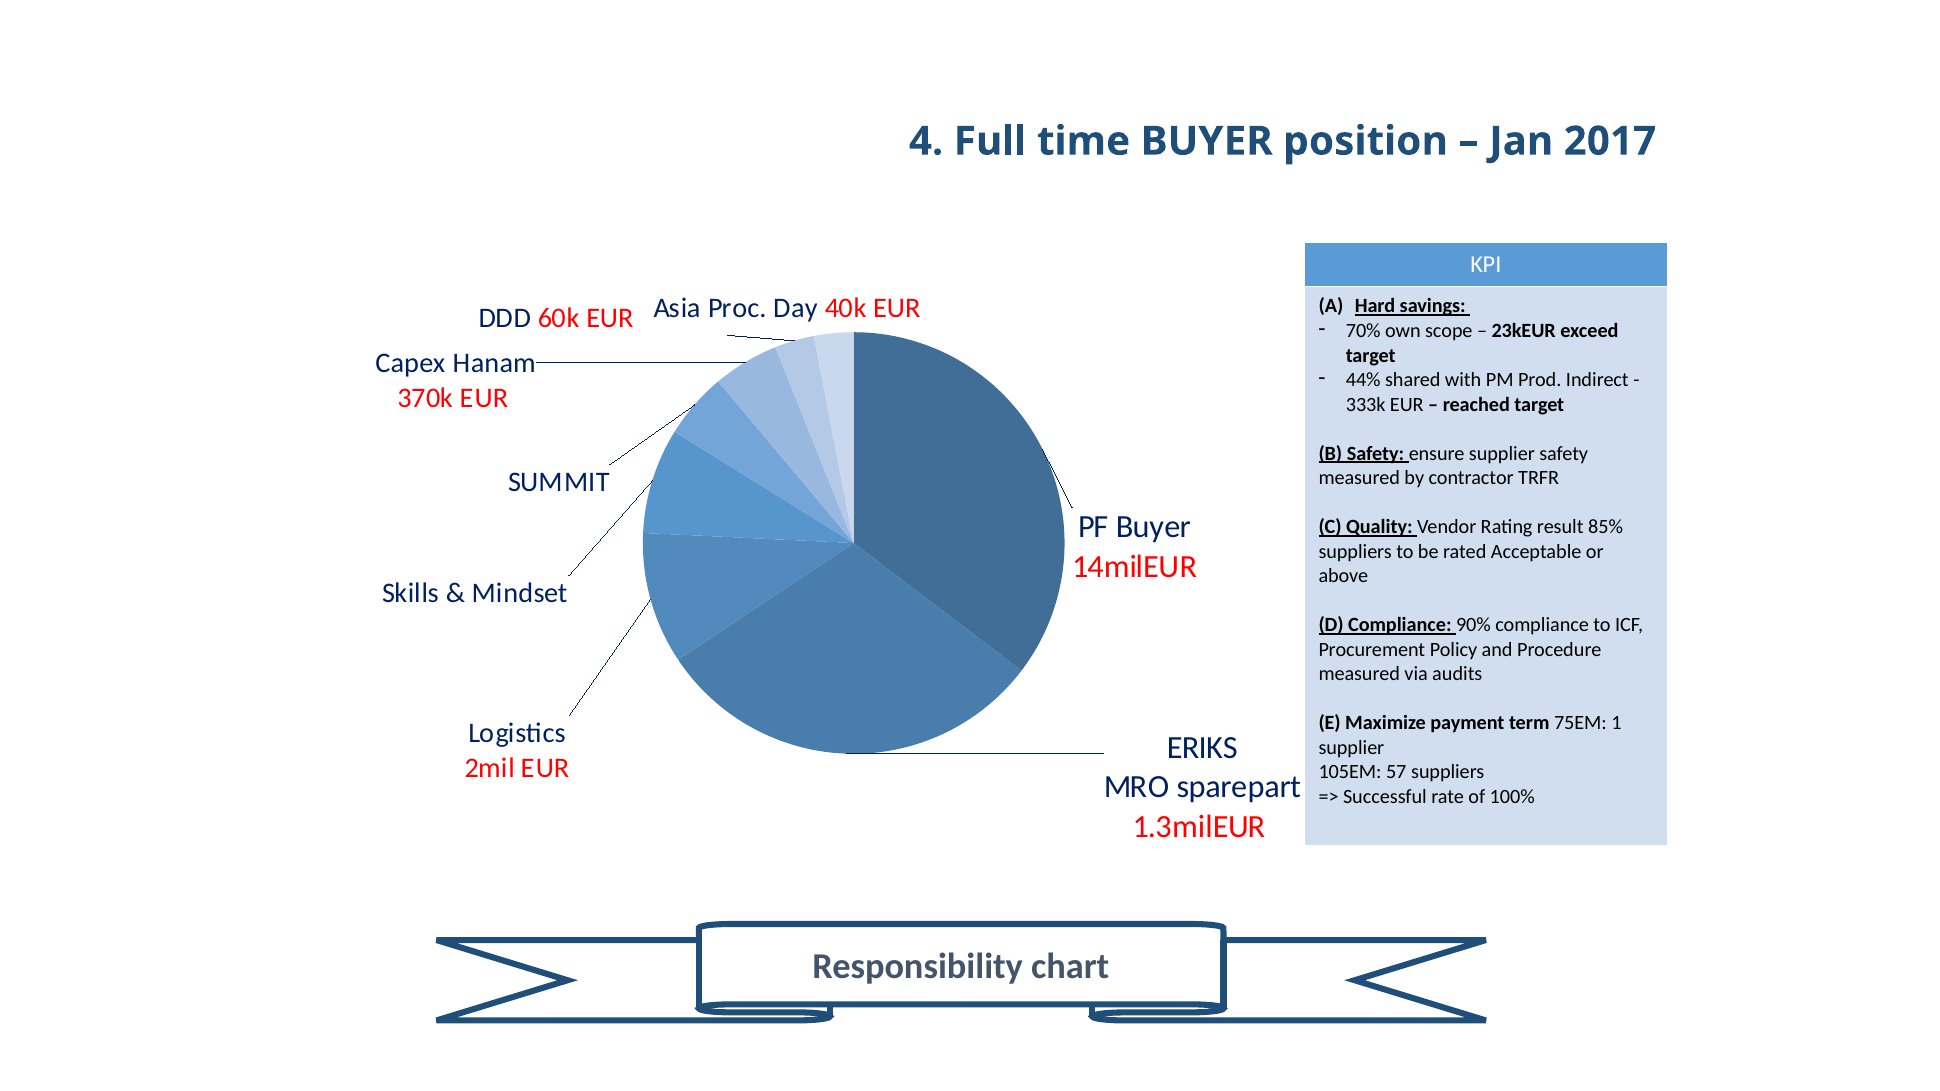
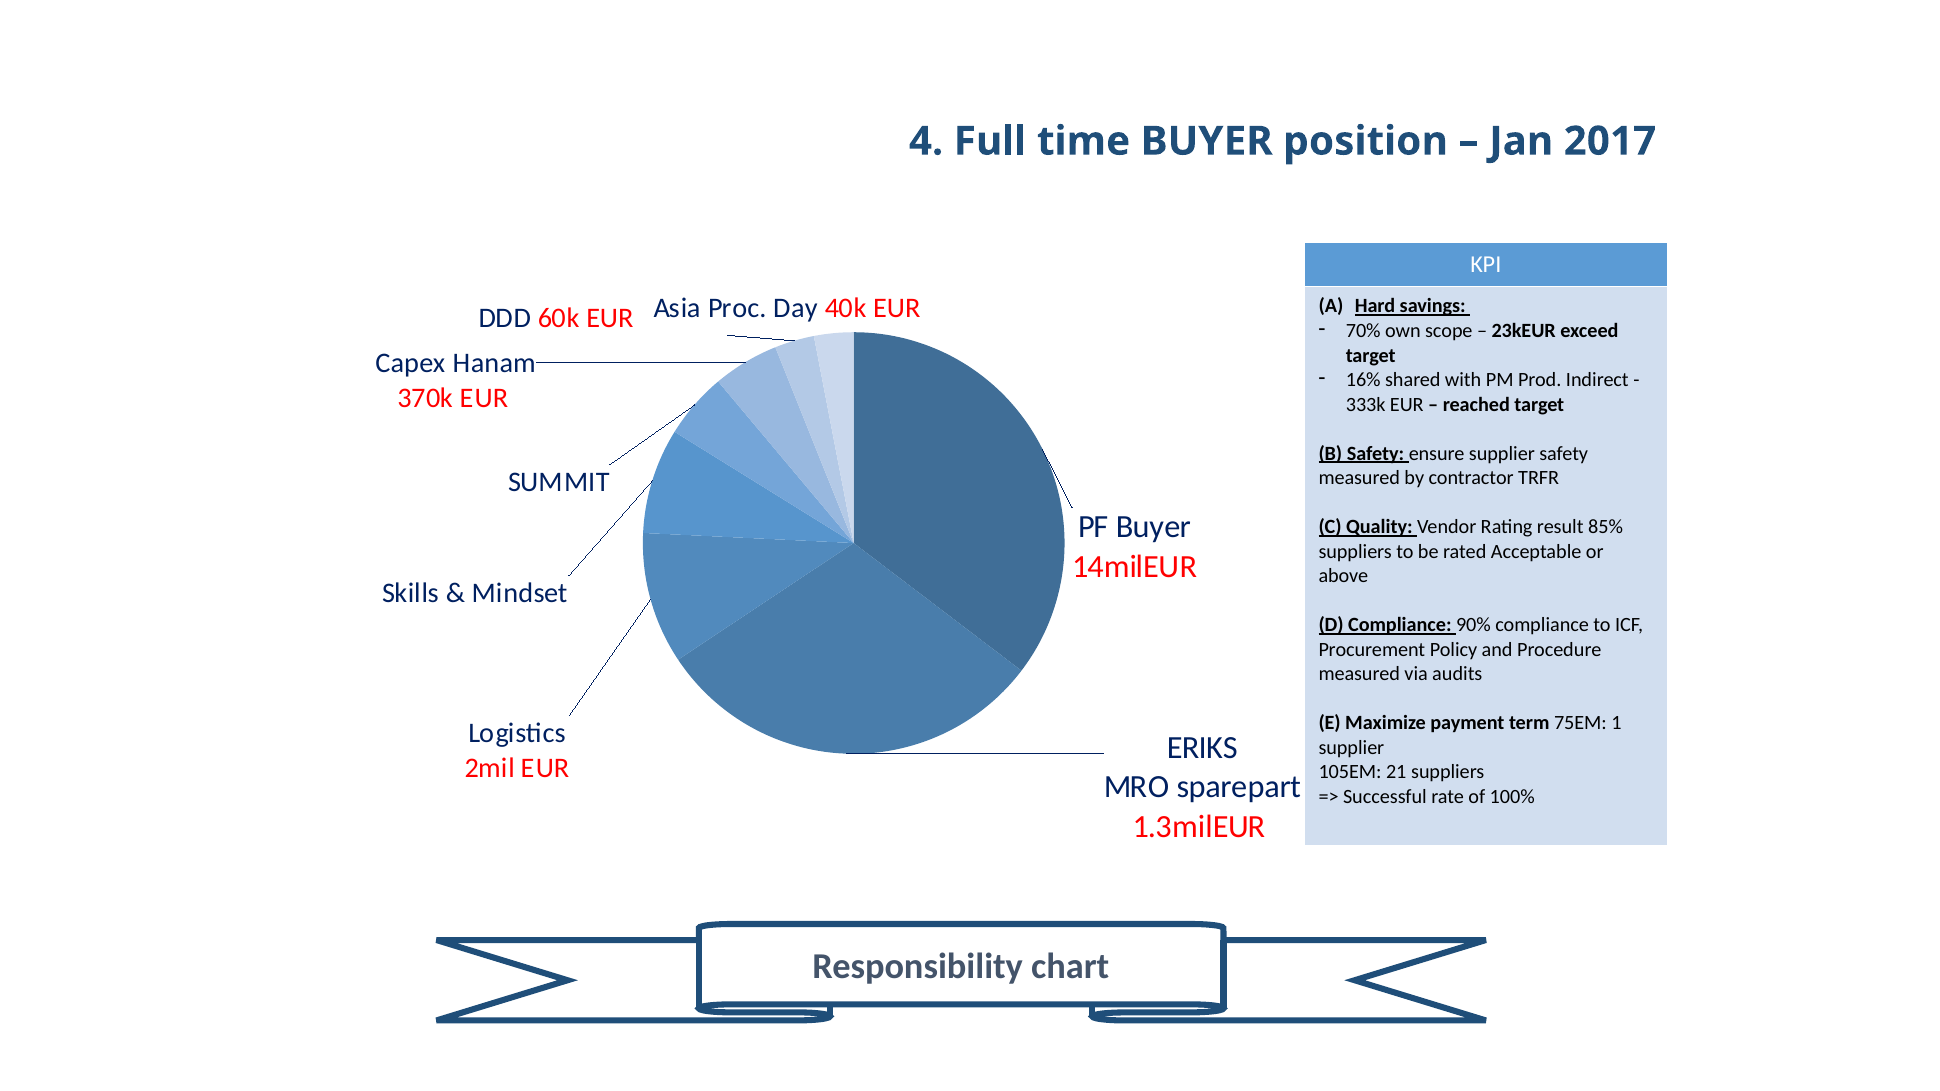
44%: 44% -> 16%
57: 57 -> 21
